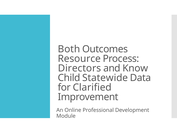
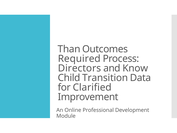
Both: Both -> Than
Resource: Resource -> Required
Statewide: Statewide -> Transition
